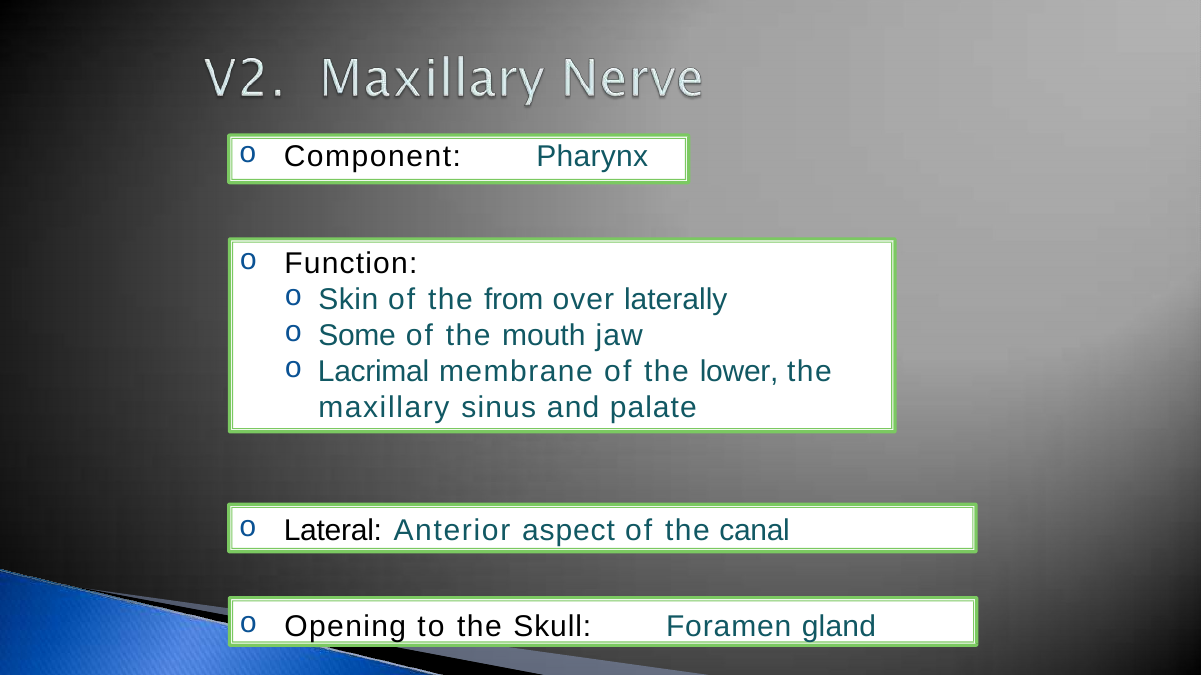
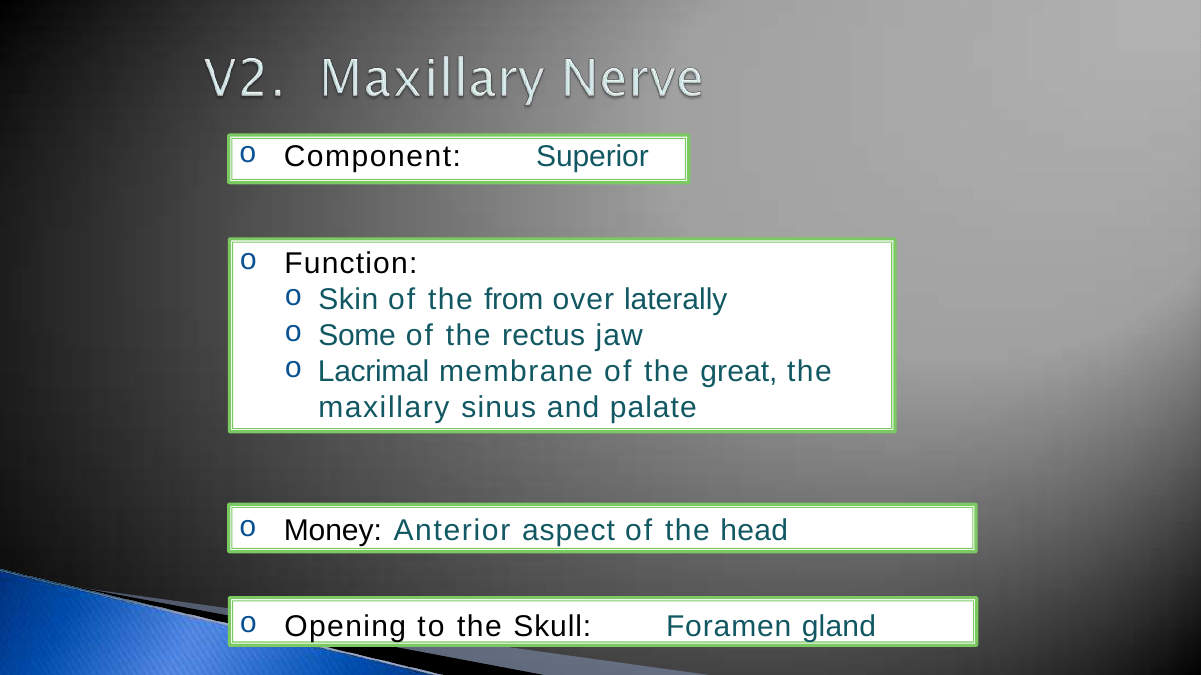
Pharynx: Pharynx -> Superior
mouth: mouth -> rectus
lower: lower -> great
Lateral: Lateral -> Money
canal: canal -> head
